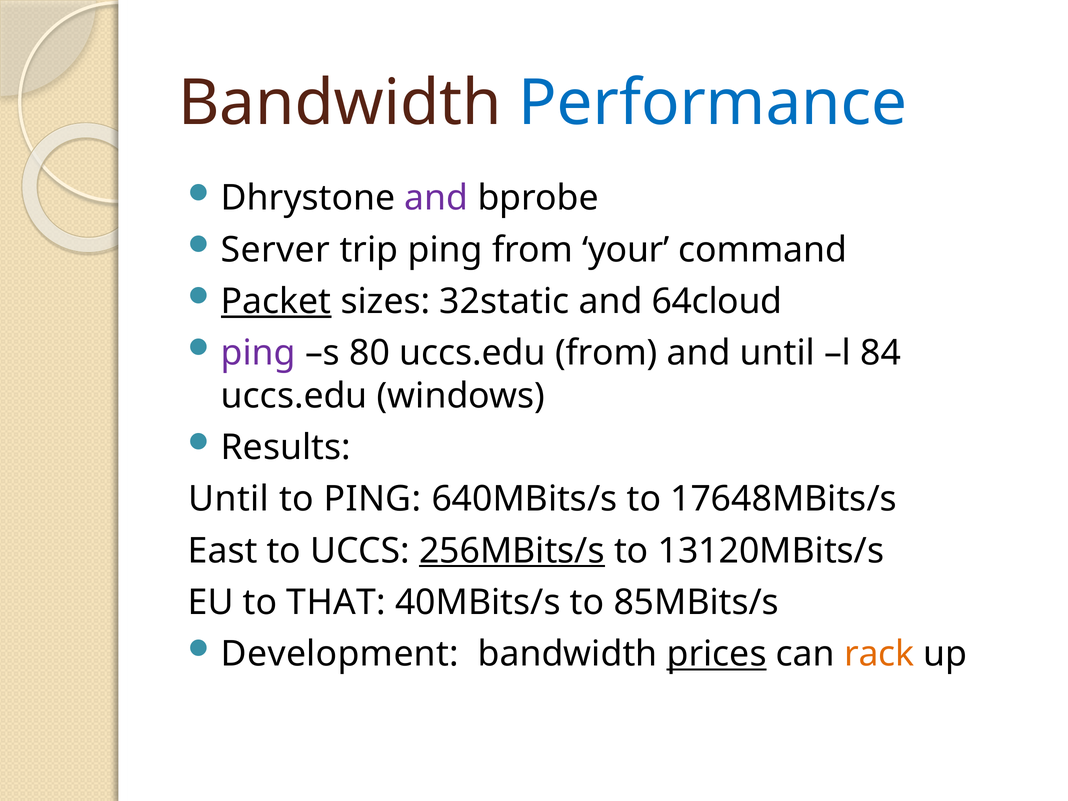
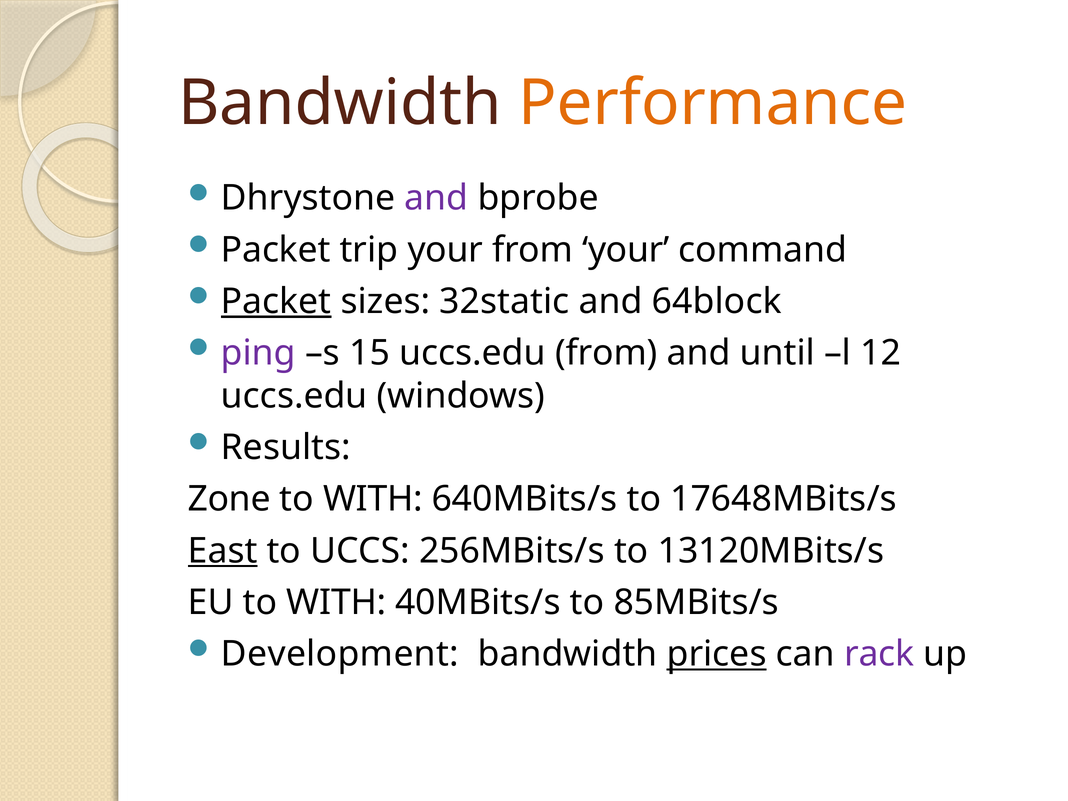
Performance colour: blue -> orange
Server at (275, 250): Server -> Packet
trip ping: ping -> your
64cloud: 64cloud -> 64block
80: 80 -> 15
84: 84 -> 12
Until at (229, 499): Until -> Zone
PING at (373, 499): PING -> WITH
East underline: none -> present
256MBits/s underline: present -> none
EU to THAT: THAT -> WITH
rack colour: orange -> purple
